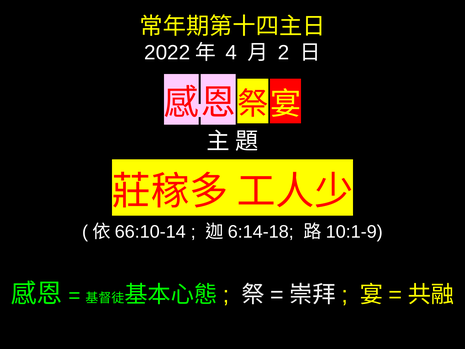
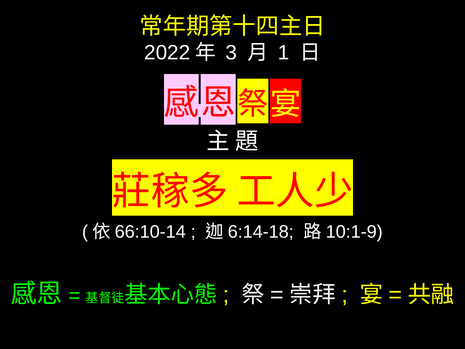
4: 4 -> 3
2: 2 -> 1
